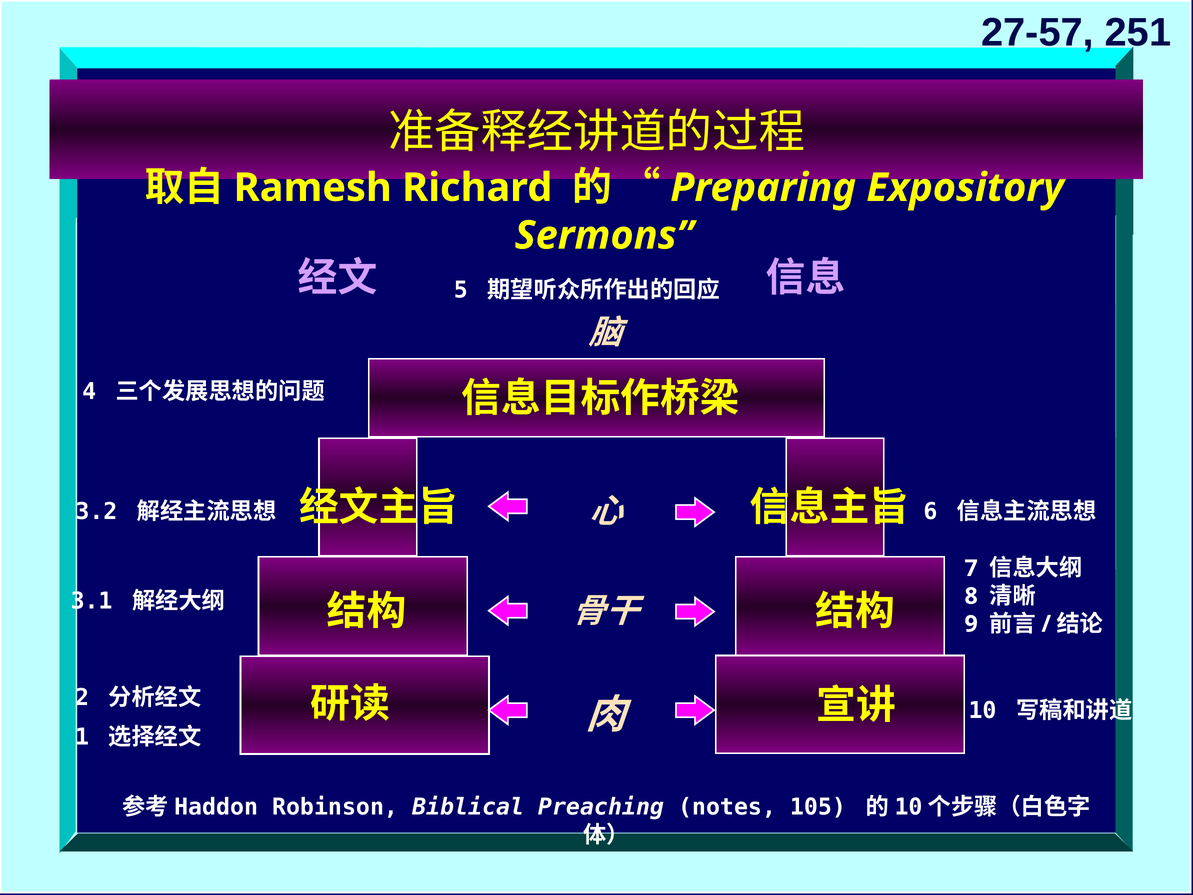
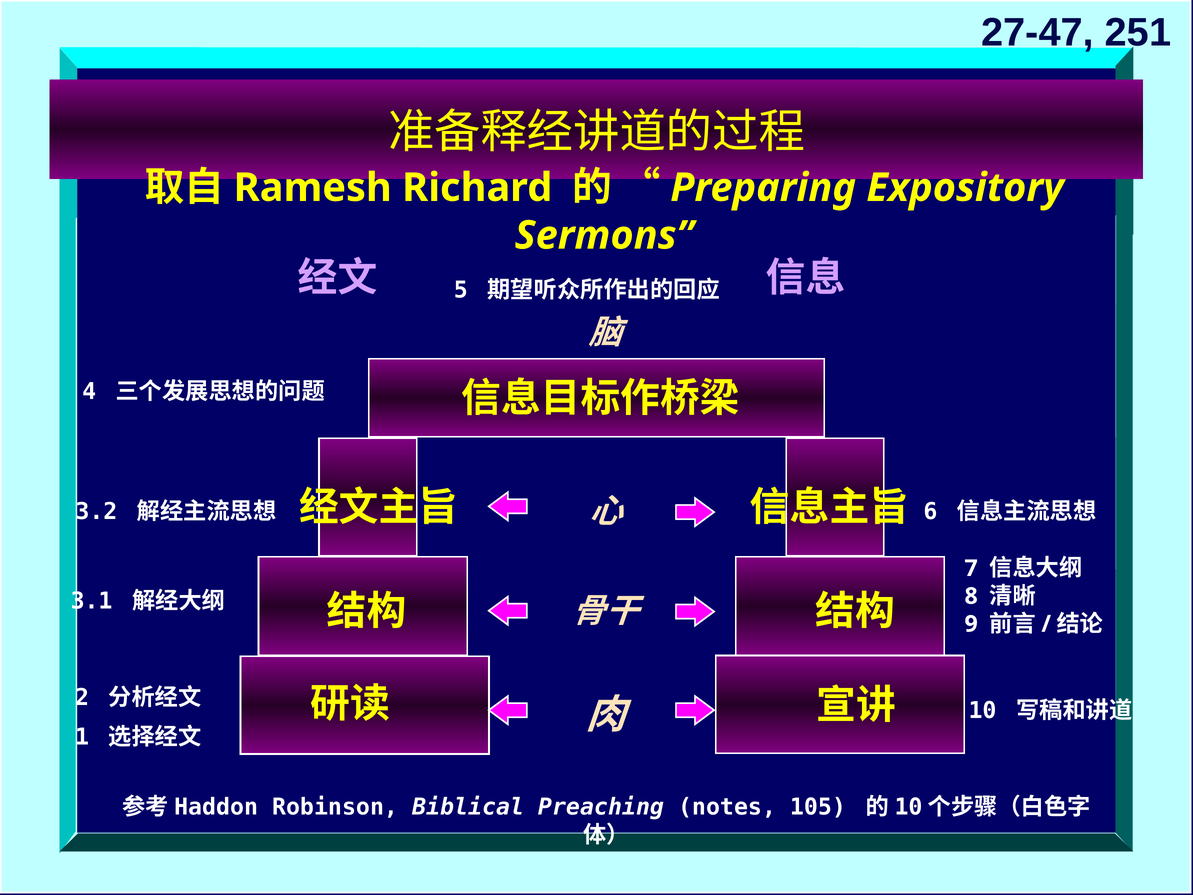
27-57: 27-57 -> 27-47
